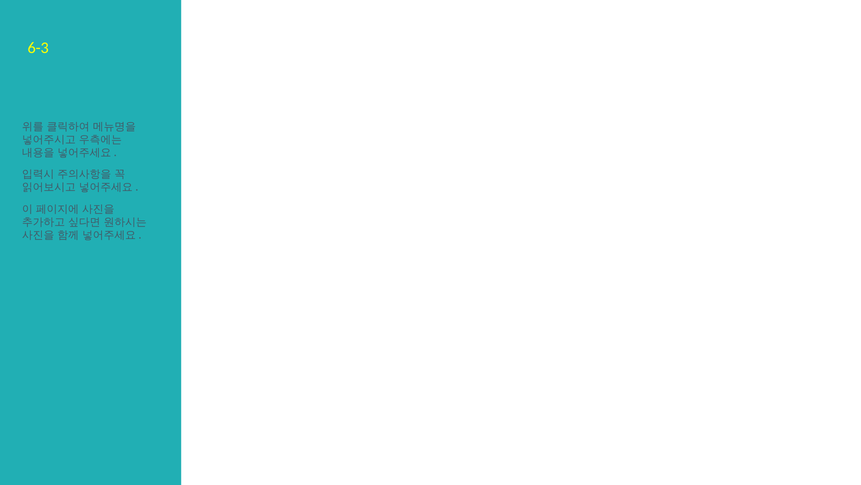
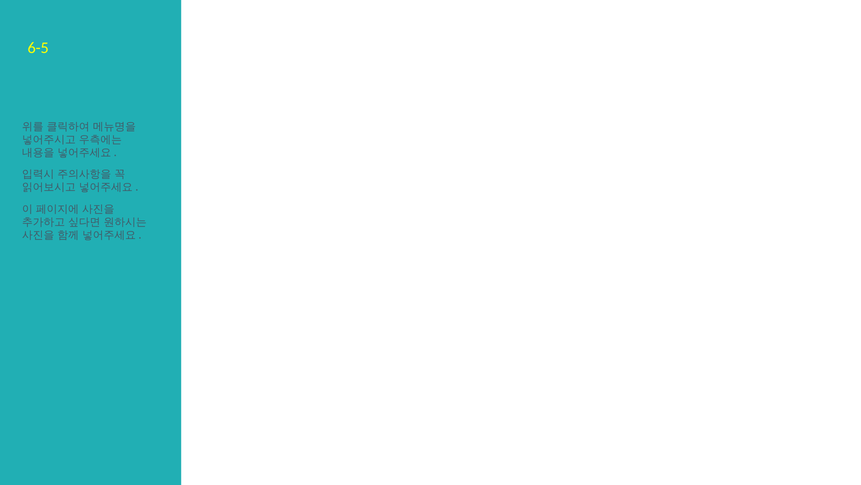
6-3: 6-3 -> 6-5
